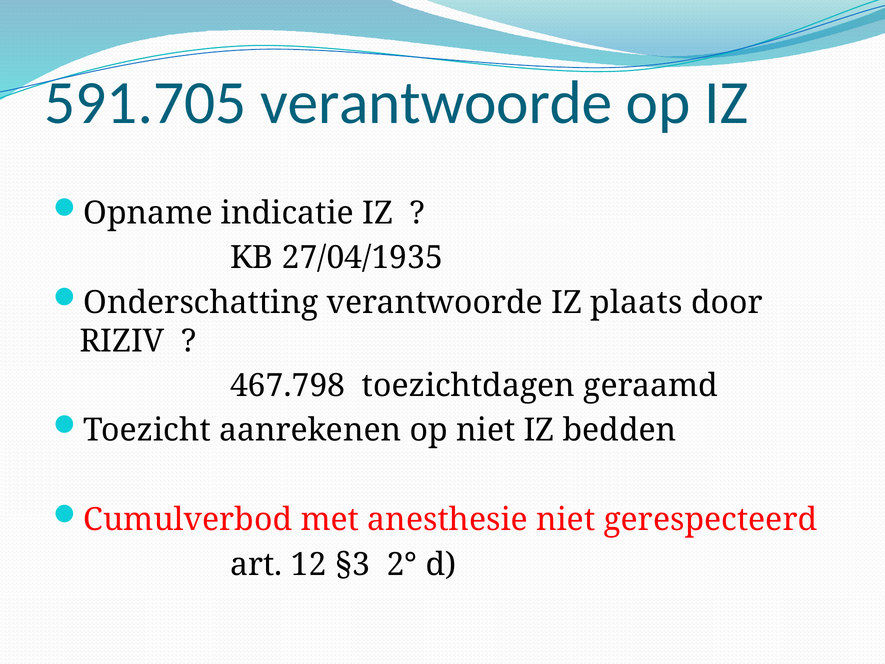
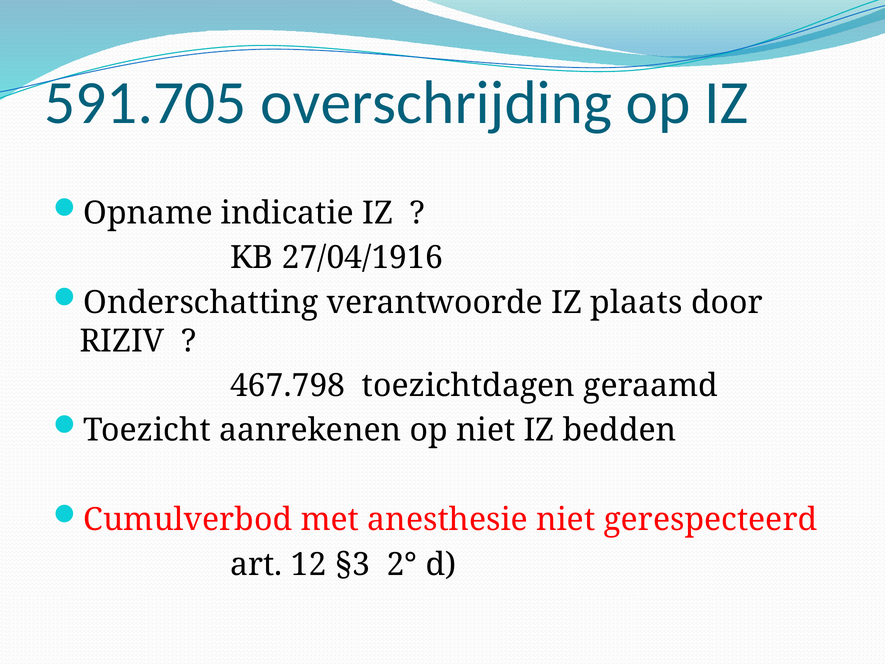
591.705 verantwoorde: verantwoorde -> overschrijding
27/04/1935: 27/04/1935 -> 27/04/1916
